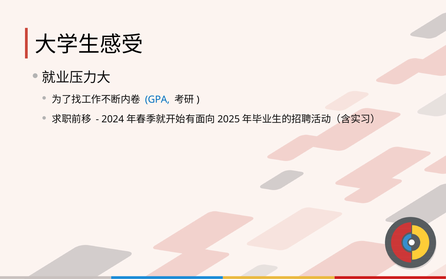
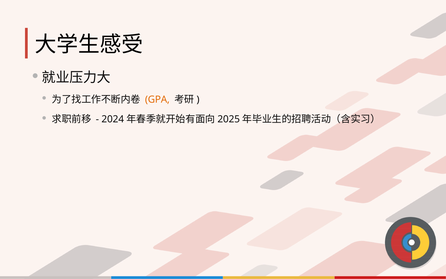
GPA colour: blue -> orange
